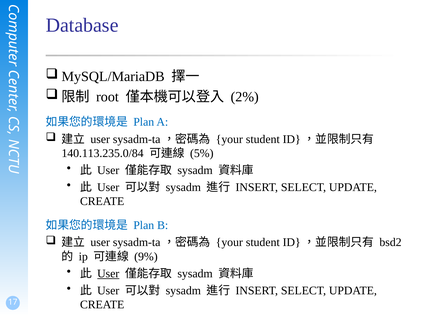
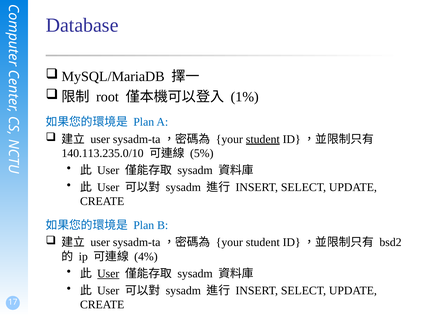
2%: 2% -> 1%
student at (263, 139) underline: none -> present
140.113.235.0/84: 140.113.235.0/84 -> 140.113.235.0/10
9%: 9% -> 4%
